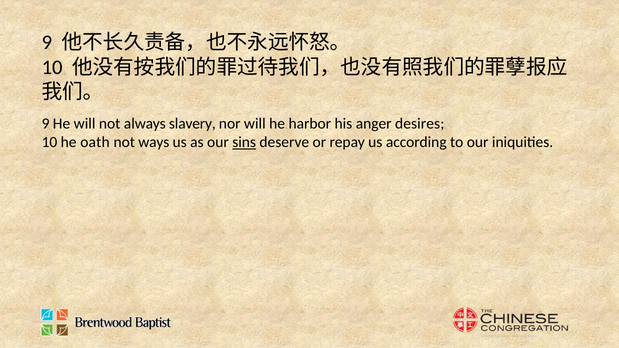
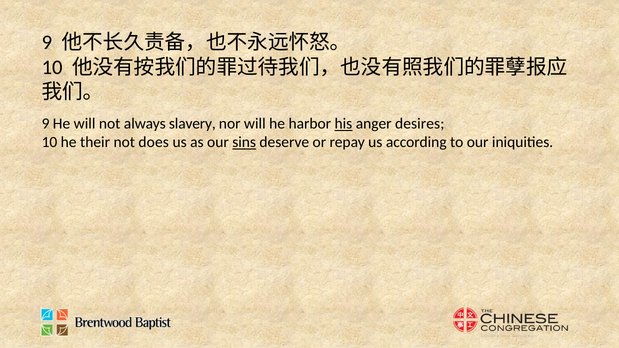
his underline: none -> present
oath: oath -> their
ways: ways -> does
